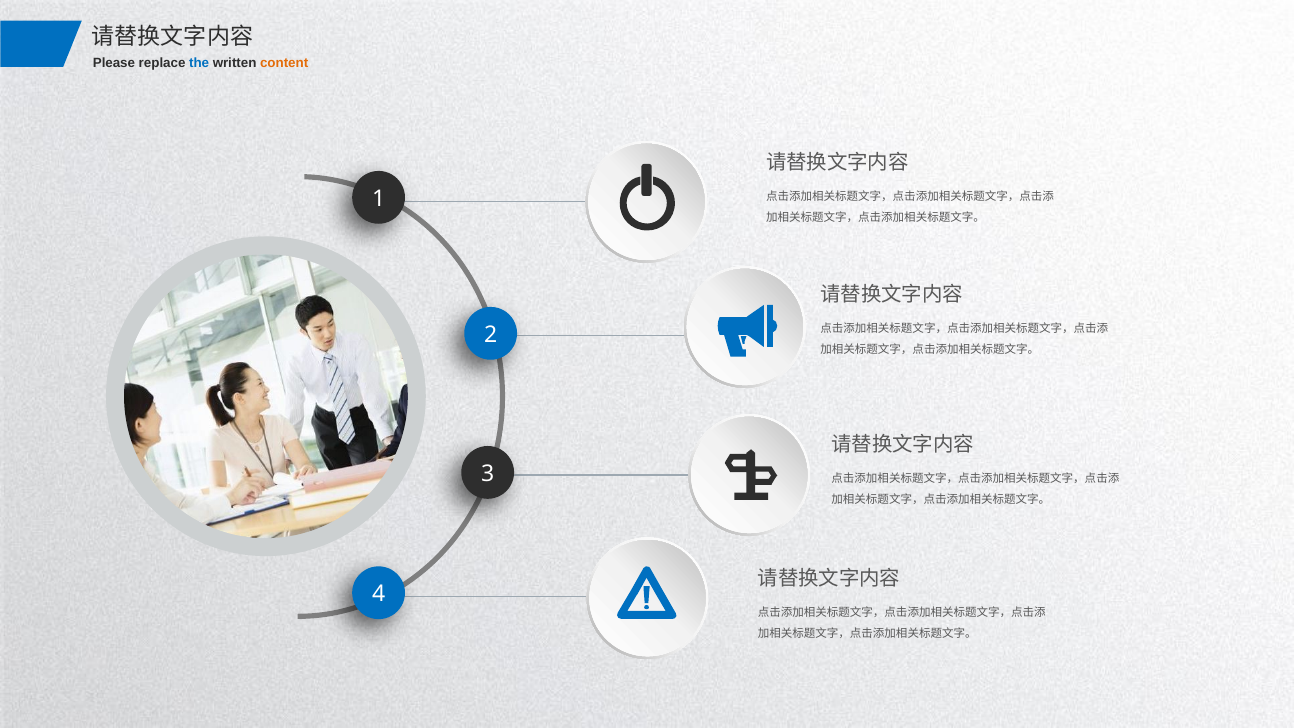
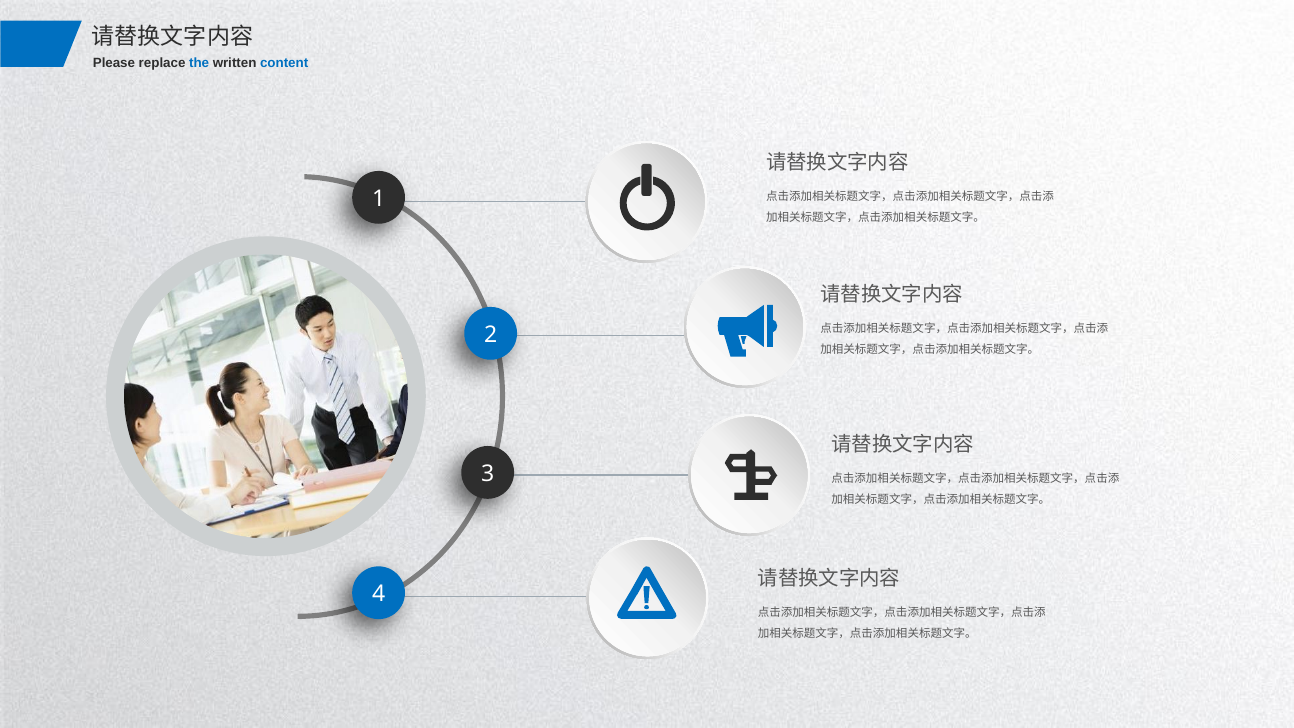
content colour: orange -> blue
